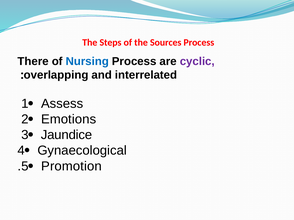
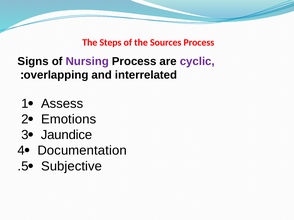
There: There -> Signs
Nursing colour: blue -> purple
Gynaecological: Gynaecological -> Documentation
Promotion: Promotion -> Subjective
